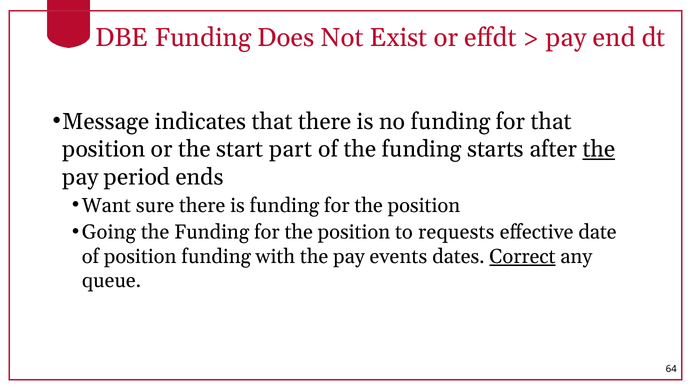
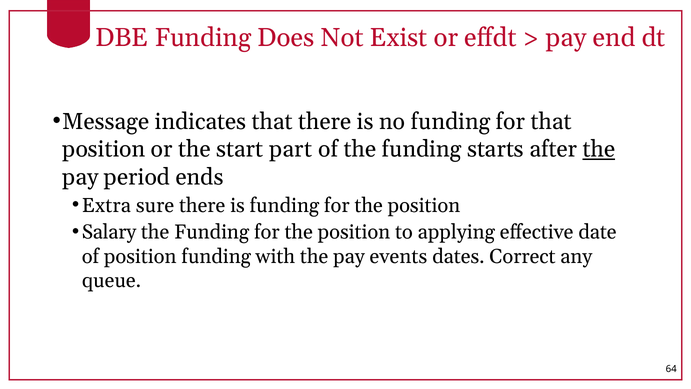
Want: Want -> Extra
Going: Going -> Salary
requests: requests -> applying
Correct underline: present -> none
